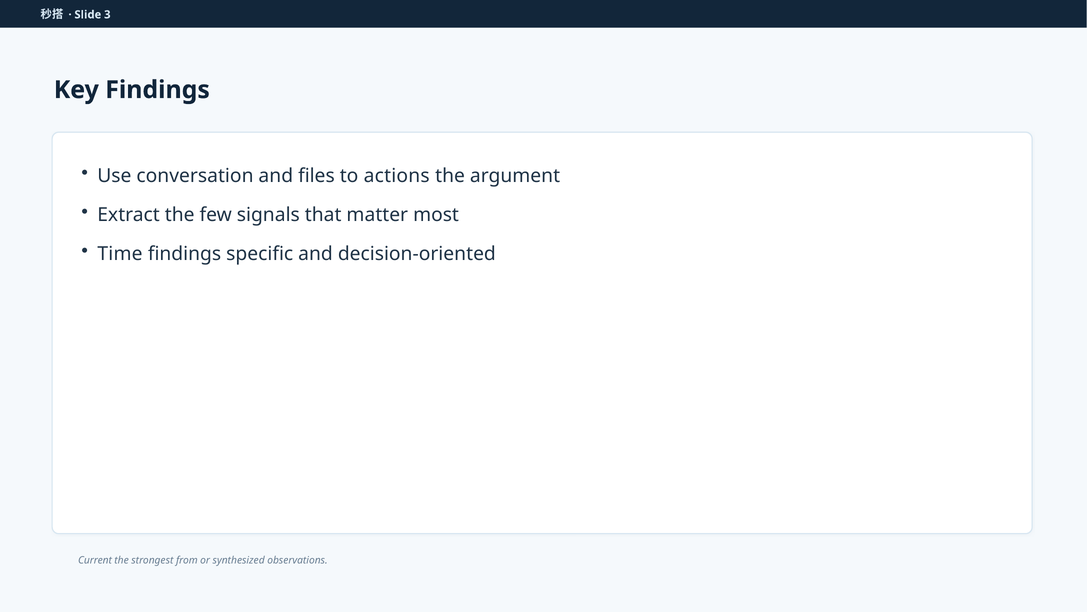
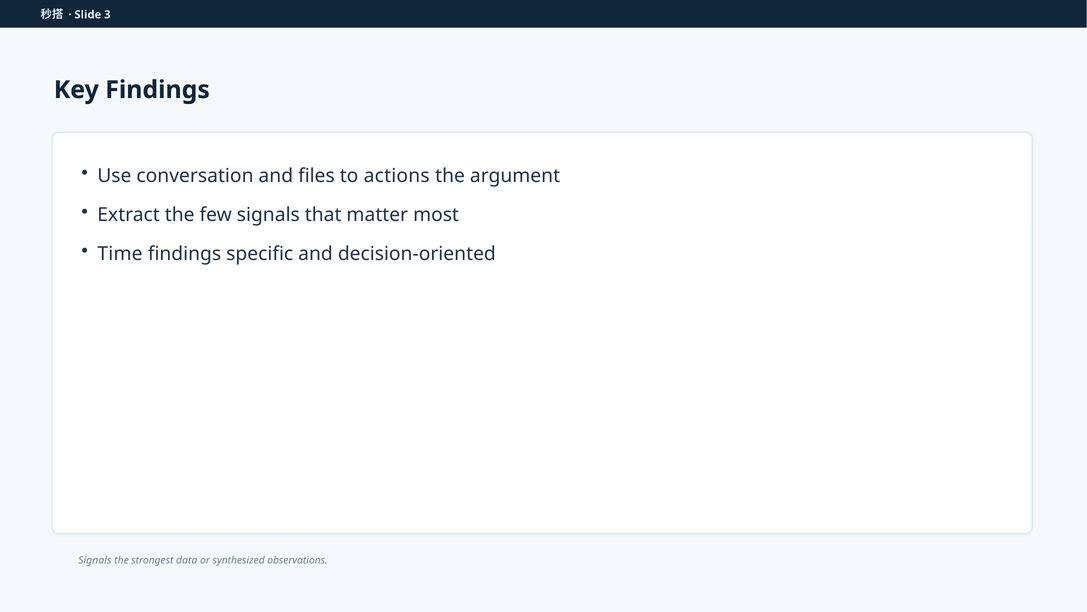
Current at (95, 560): Current -> Signals
from: from -> data
